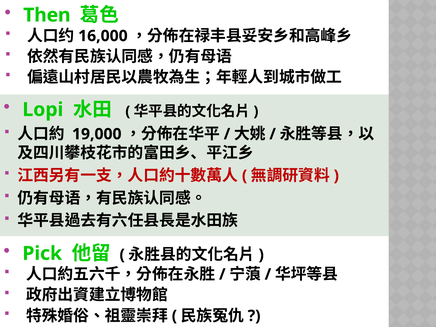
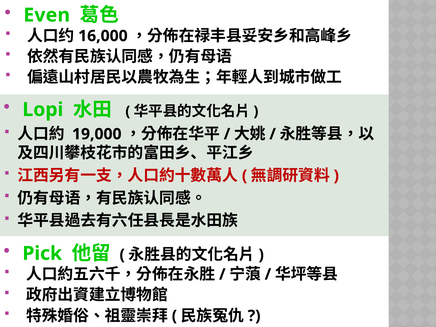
Then: Then -> Even
